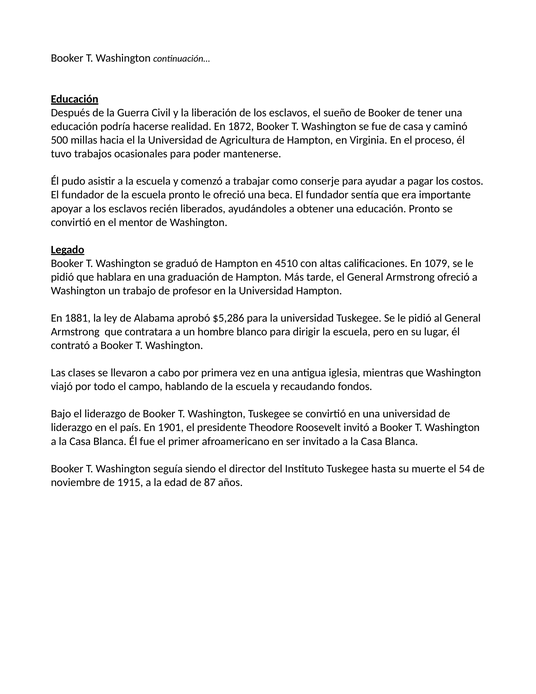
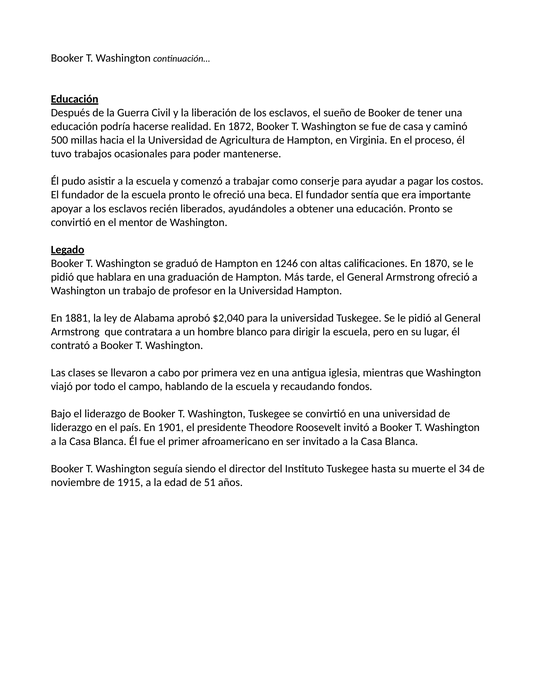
4510: 4510 -> 1246
1079: 1079 -> 1870
$5,286: $5,286 -> $2,040
54: 54 -> 34
87: 87 -> 51
